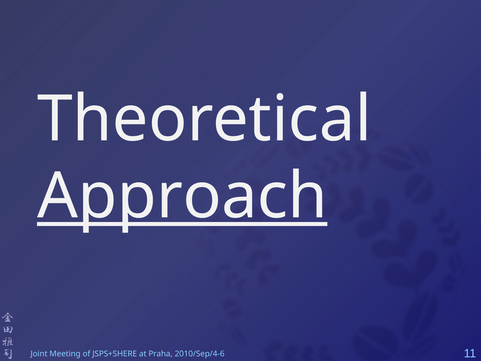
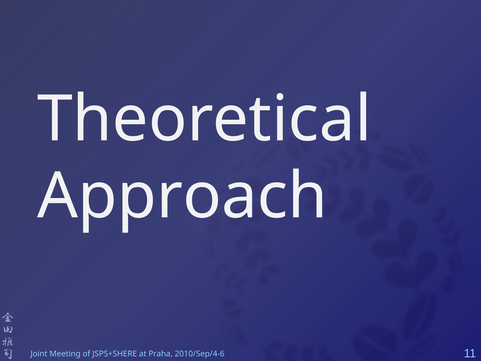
Approach underline: present -> none
